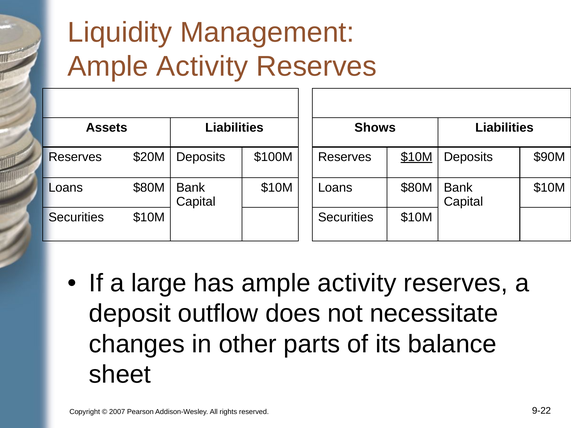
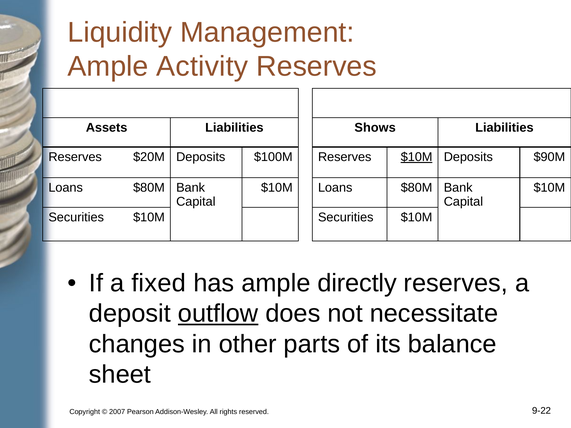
large: large -> fixed
has ample activity: activity -> directly
outflow underline: none -> present
